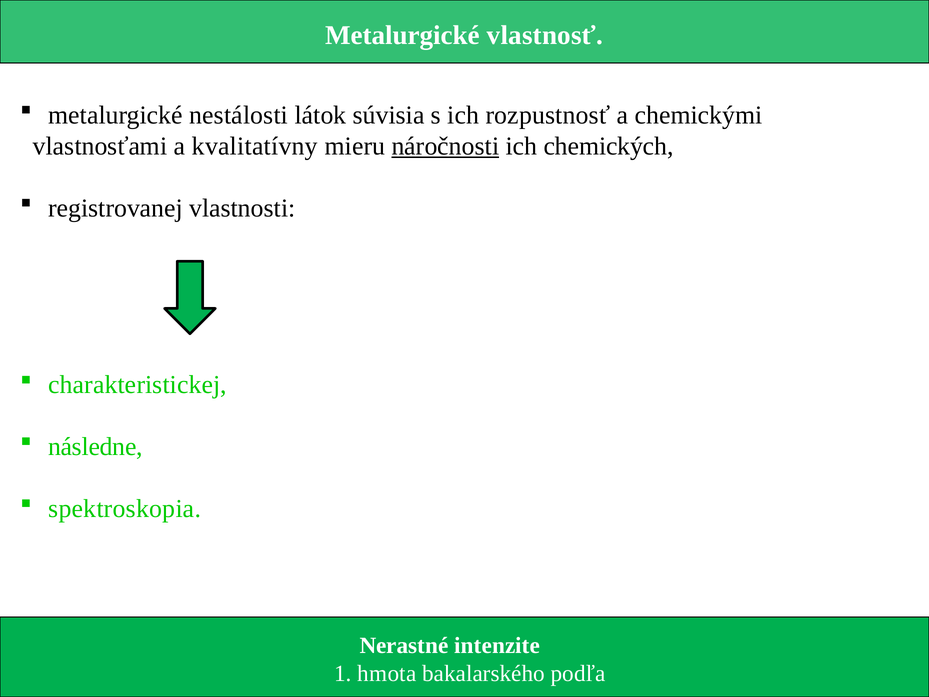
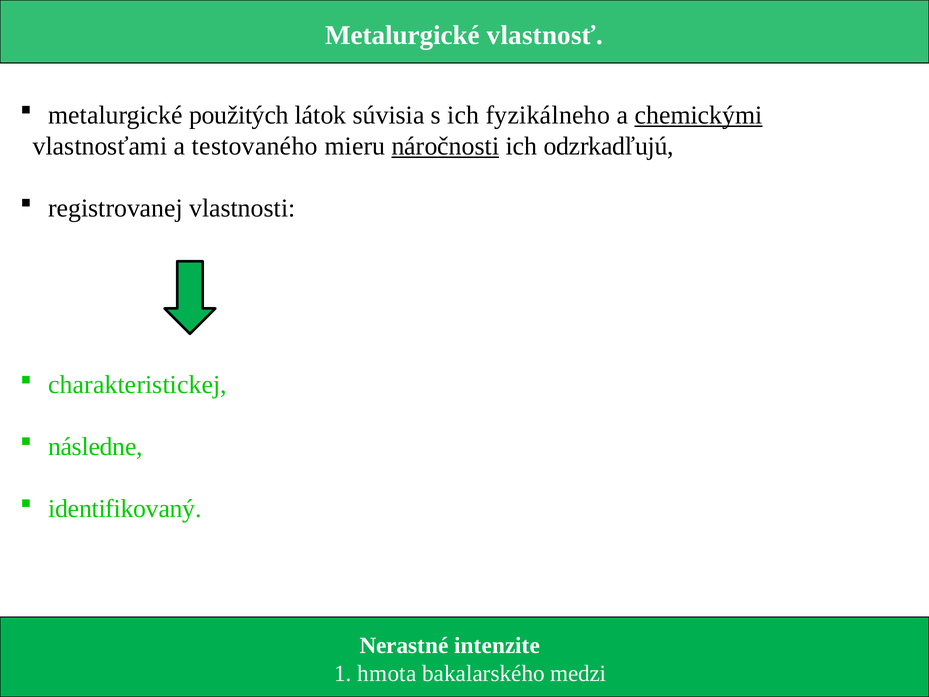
nestálosti: nestálosti -> použitých
rozpustnosť: rozpustnosť -> fyzikálneho
chemickými underline: none -> present
kvalitatívny: kvalitatívny -> testovaného
chemických: chemických -> odzrkadľujú
spektroskopia: spektroskopia -> identifikovaný
podľa: podľa -> medzi
